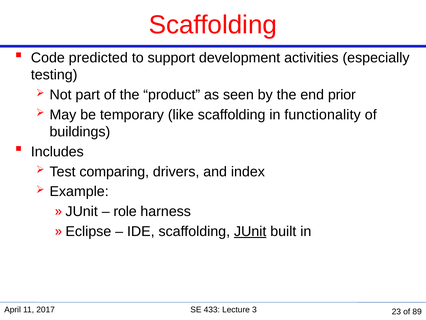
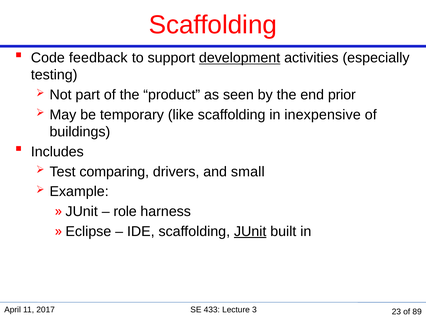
predicted: predicted -> feedback
development underline: none -> present
functionality: functionality -> inexpensive
index: index -> small
